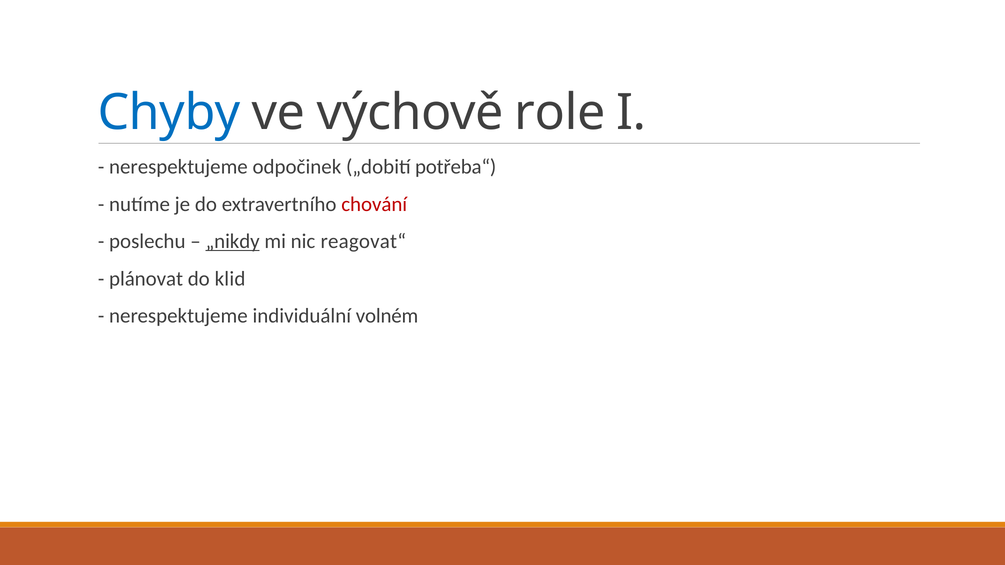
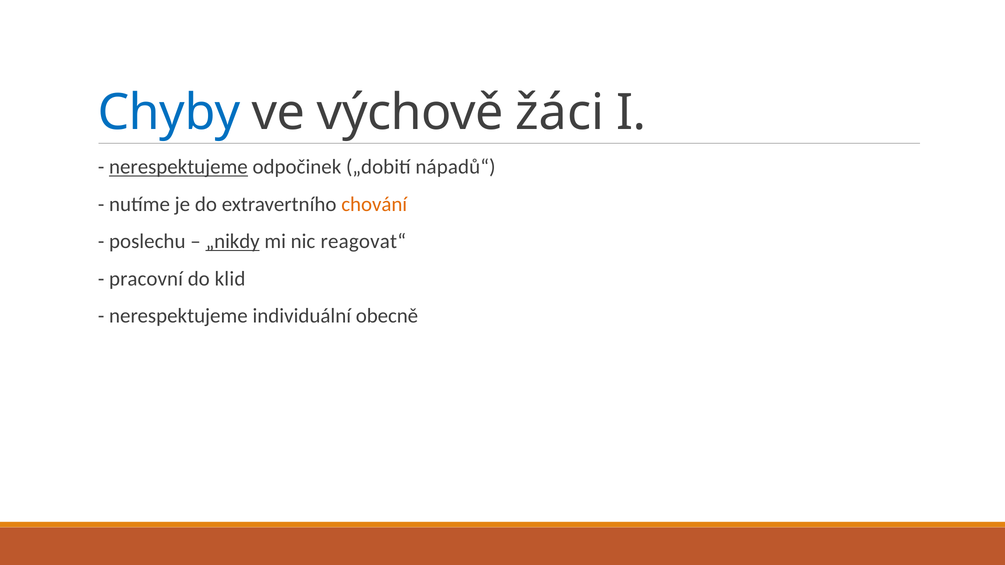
role: role -> žáci
nerespektujeme at (178, 167) underline: none -> present
potřeba“: potřeba“ -> nápadů“
chování colour: red -> orange
plánovat: plánovat -> pracovní
volném: volném -> obecně
